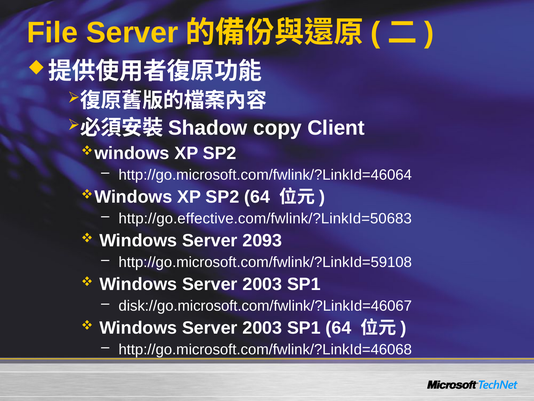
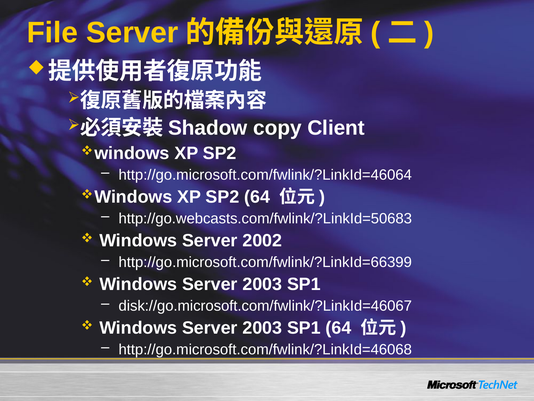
http://go.effective.com/fwlink/?LinkId=50683: http://go.effective.com/fwlink/?LinkId=50683 -> http://go.webcasts.com/fwlink/?LinkId=50683
2093: 2093 -> 2002
http://go.microsoft.com/fwlink/?LinkId=59108: http://go.microsoft.com/fwlink/?LinkId=59108 -> http://go.microsoft.com/fwlink/?LinkId=66399
